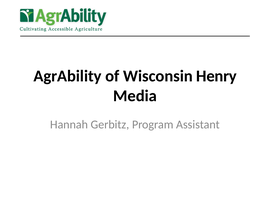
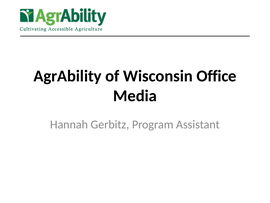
Henry: Henry -> Office
